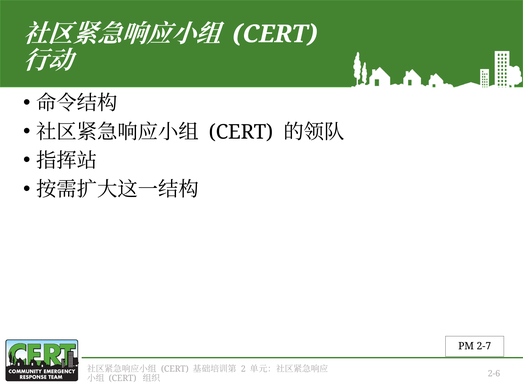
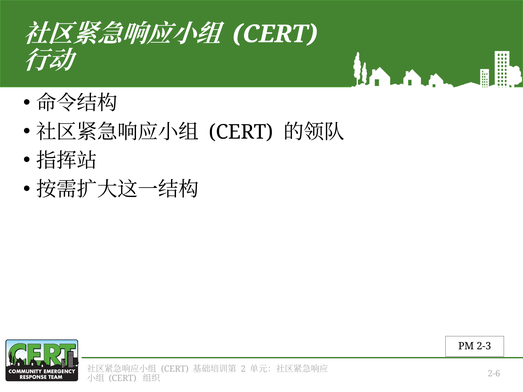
2-7: 2-7 -> 2-3
